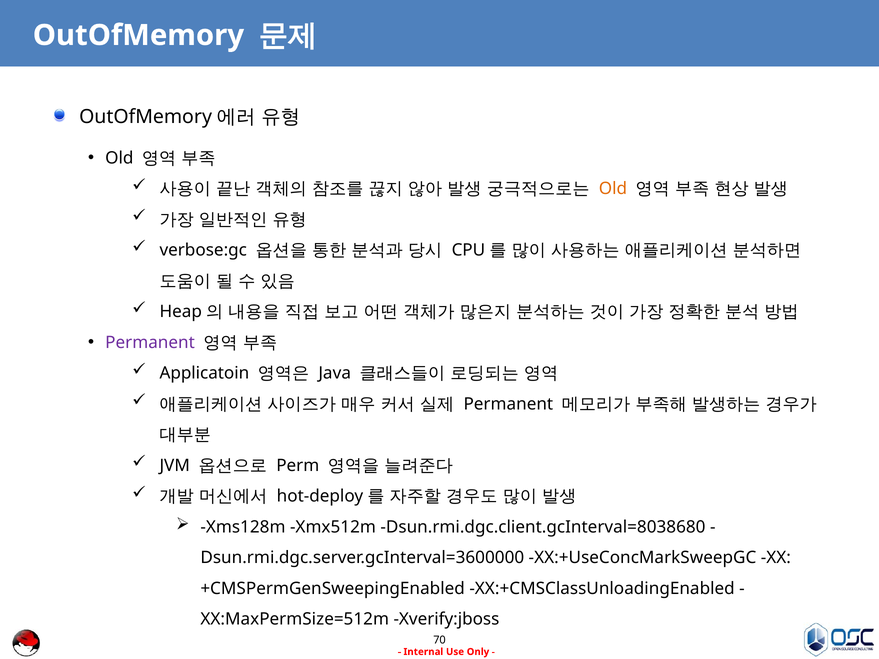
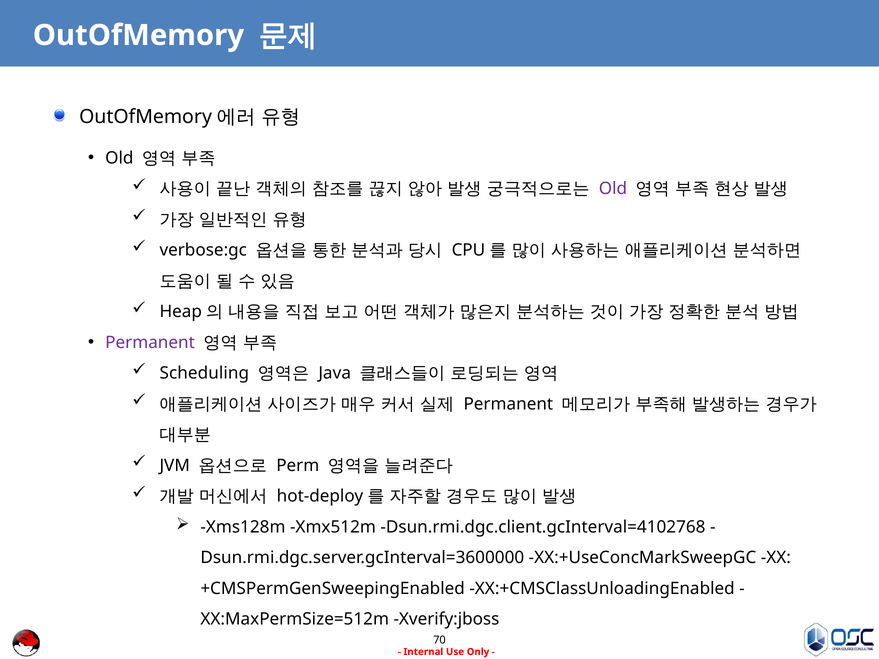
Old at (613, 189) colour: orange -> purple
Applicatoin: Applicatoin -> Scheduling
Dsun.rmi.dgc.client.gcInterval=8038680: Dsun.rmi.dgc.client.gcInterval=8038680 -> Dsun.rmi.dgc.client.gcInterval=4102768
